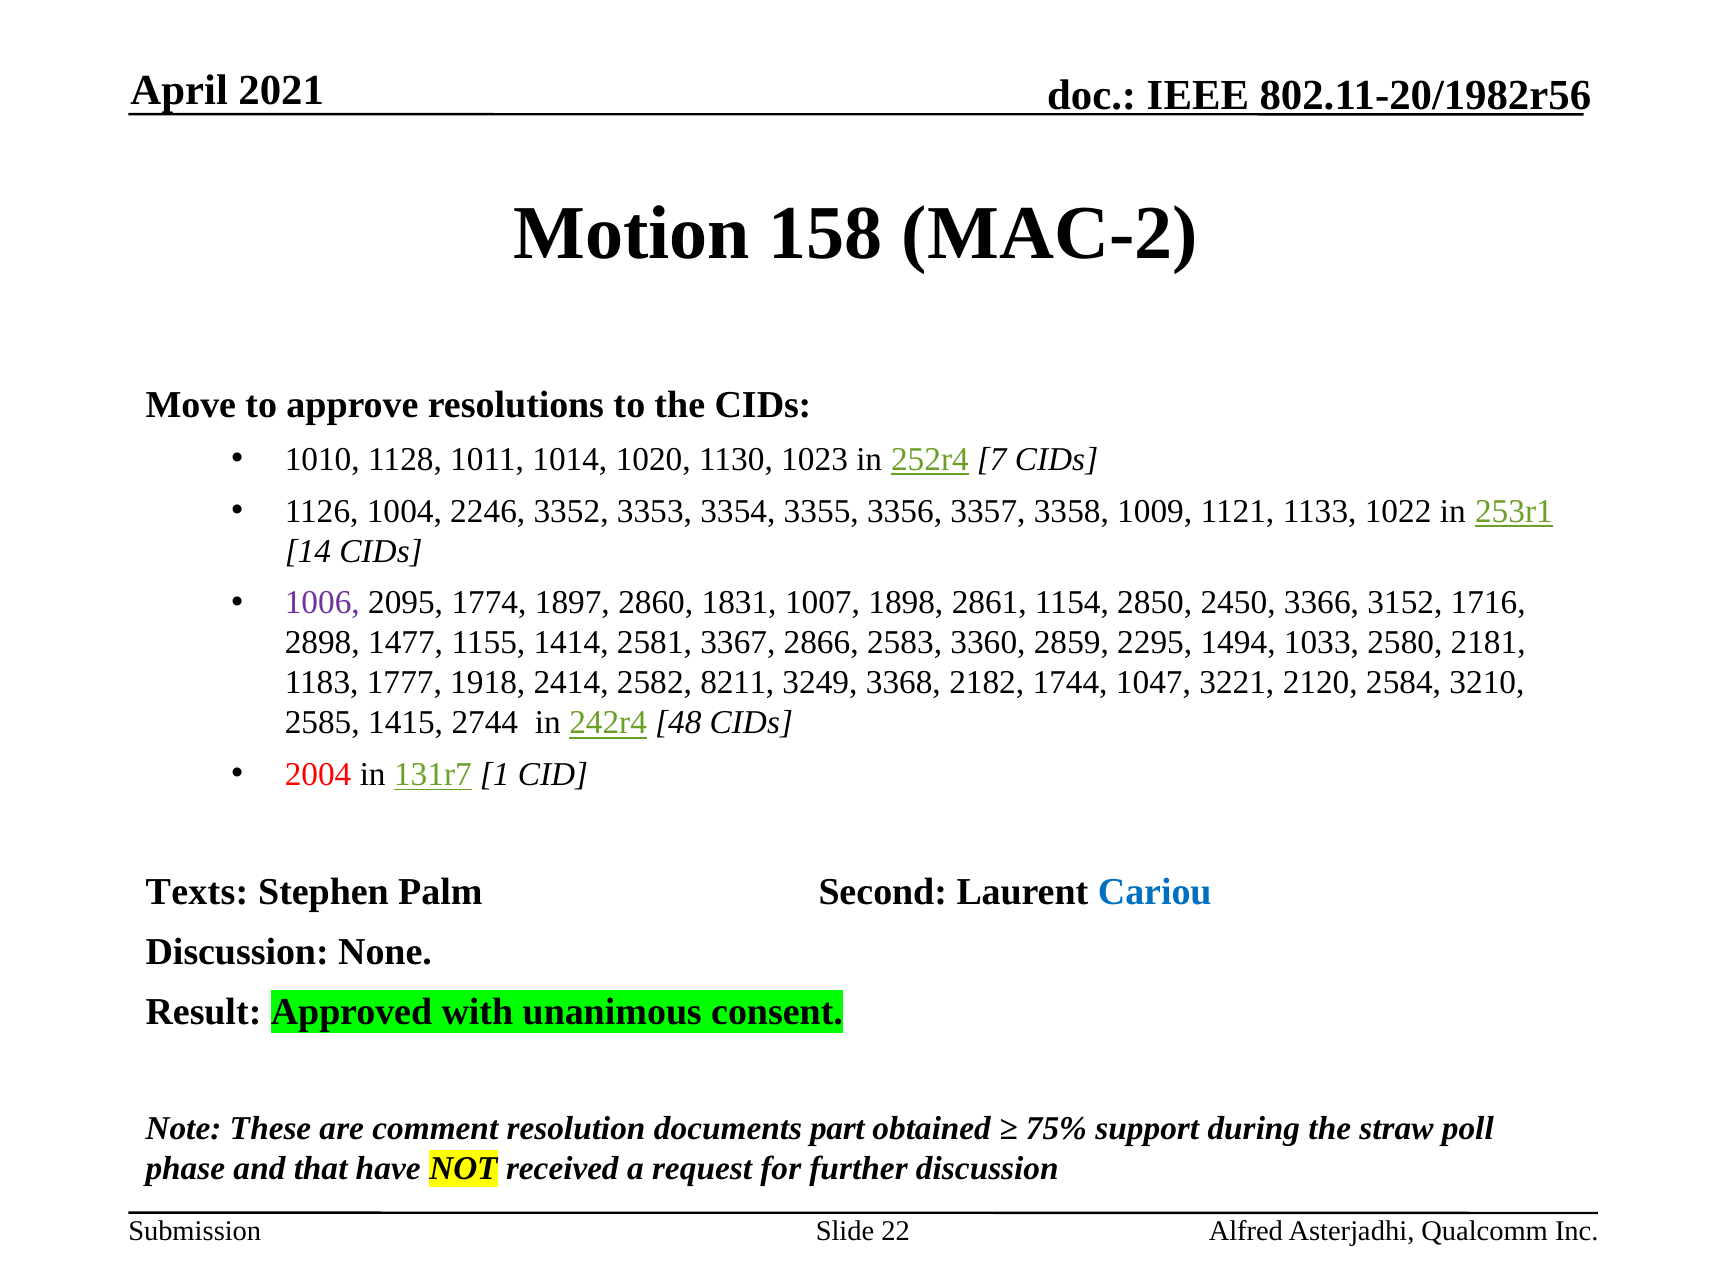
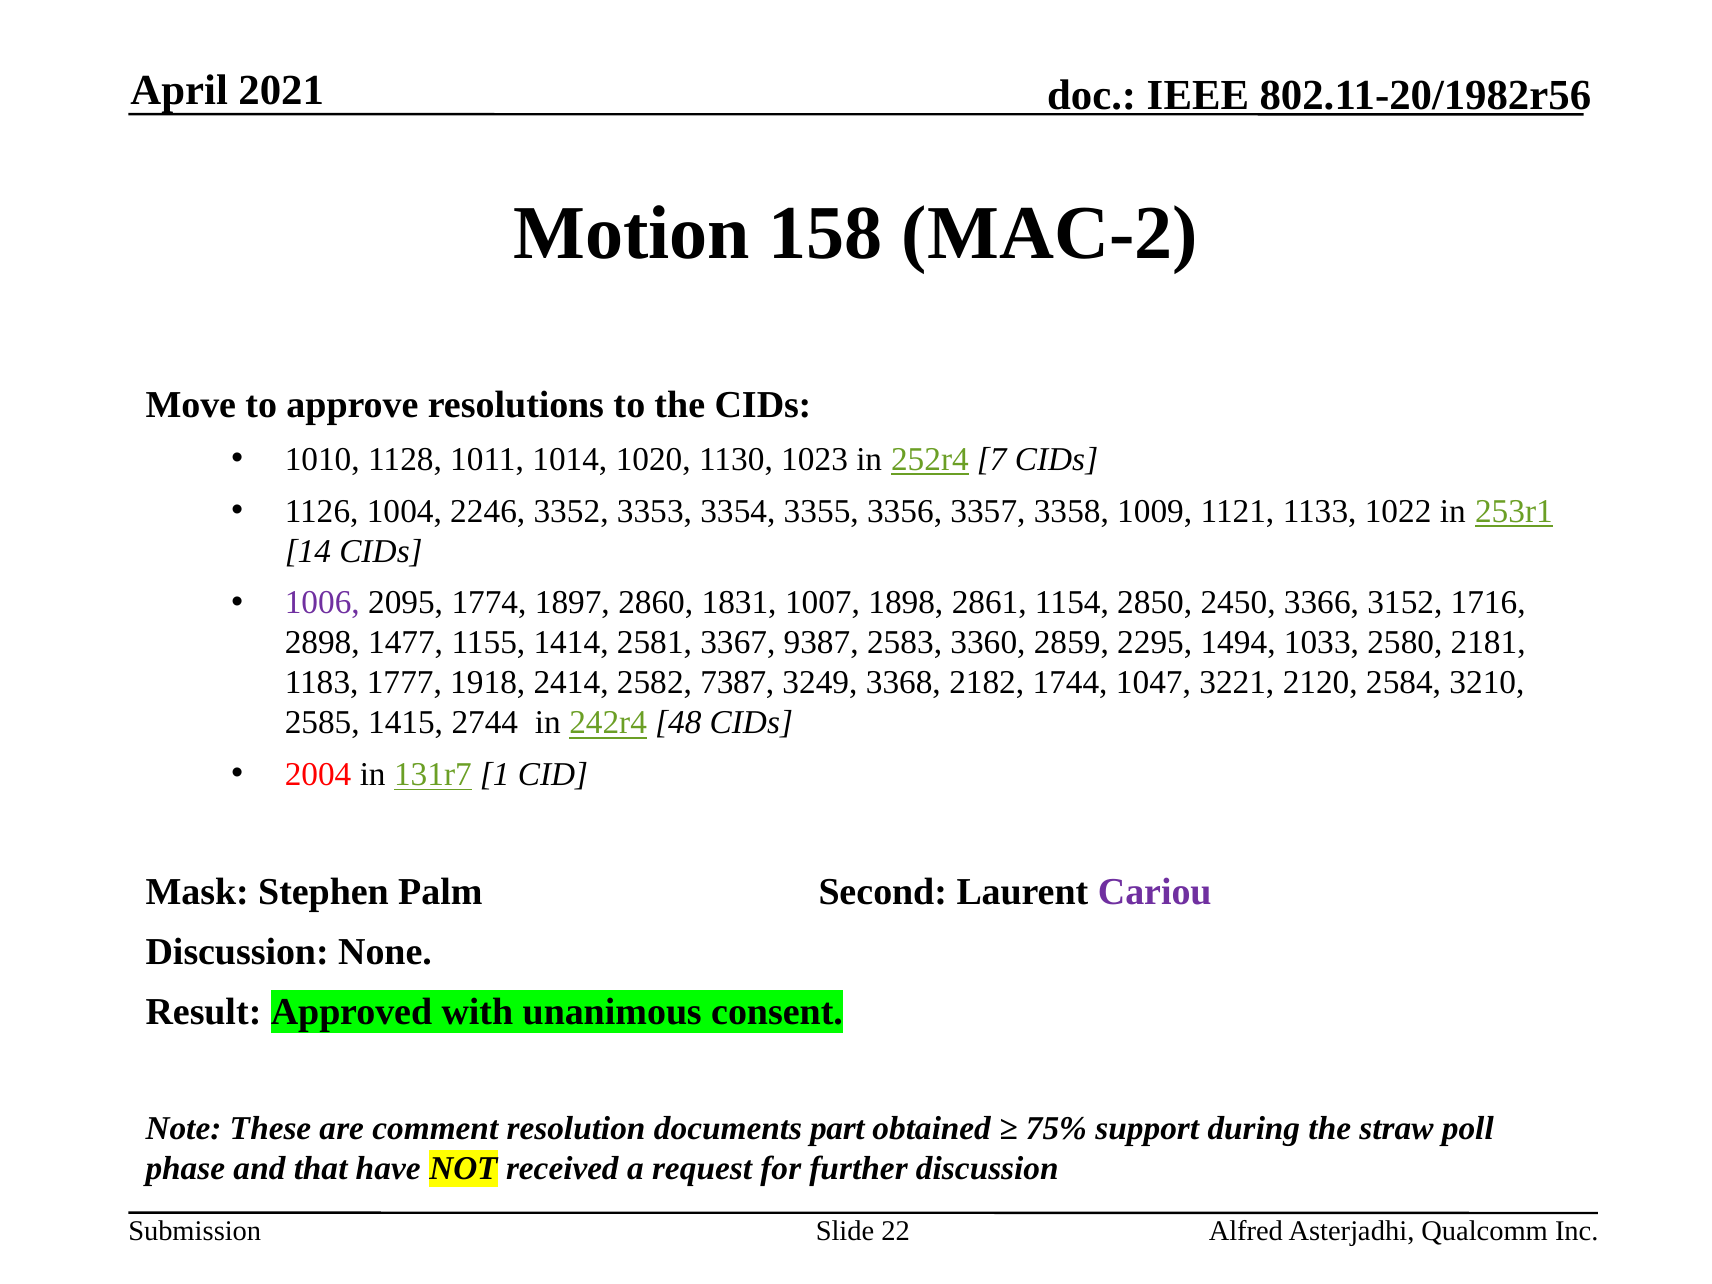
2866: 2866 -> 9387
8211: 8211 -> 7387
Texts: Texts -> Mask
Cariou colour: blue -> purple
